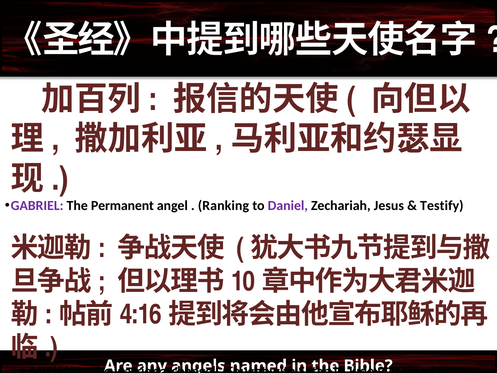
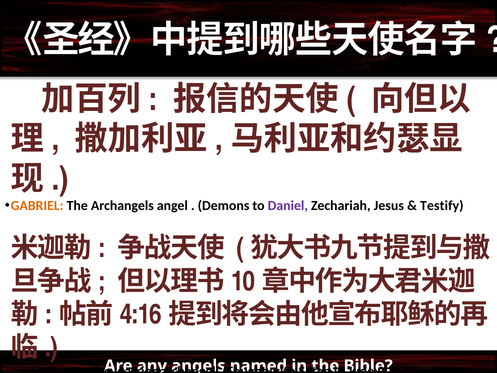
GABRIEL colour: purple -> orange
Permanent: Permanent -> Archangels
Ranking: Ranking -> Demons
